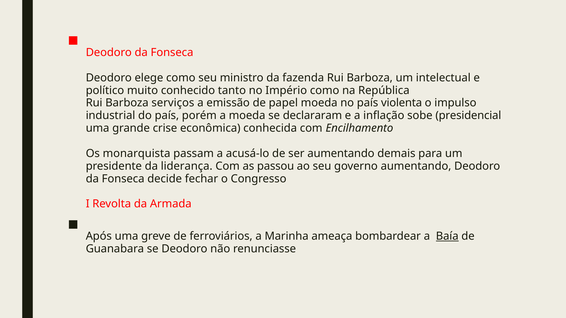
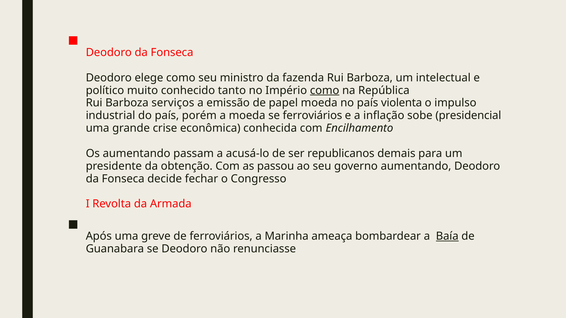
como at (325, 90) underline: none -> present
se declararam: declararam -> ferroviários
Os monarquista: monarquista -> aumentando
ser aumentando: aumentando -> republicanos
liderança: liderança -> obtenção
